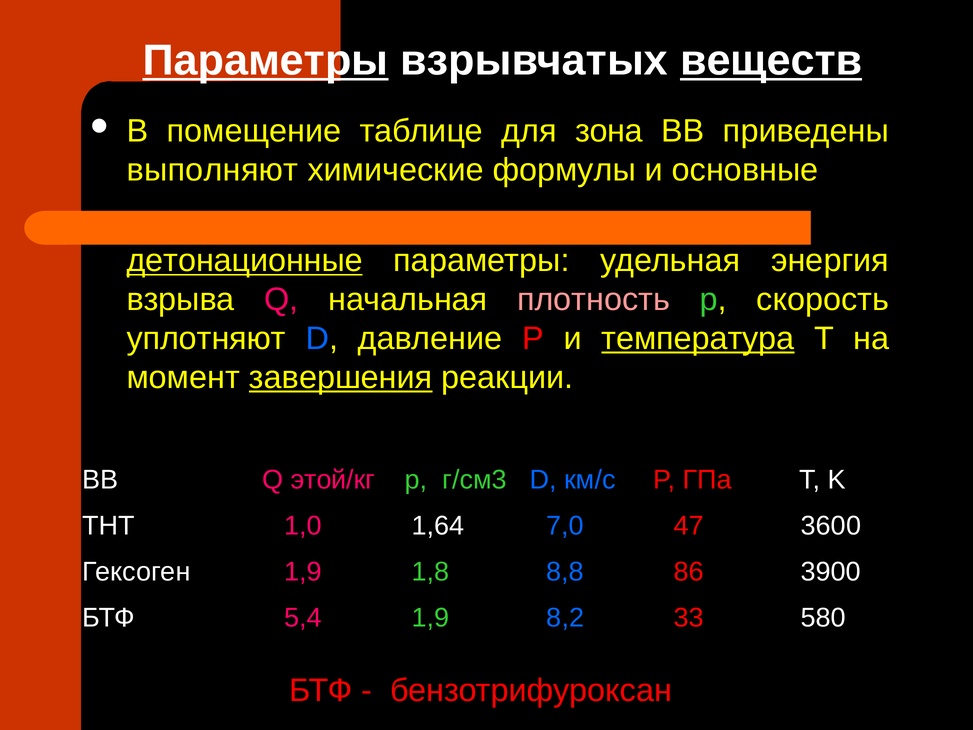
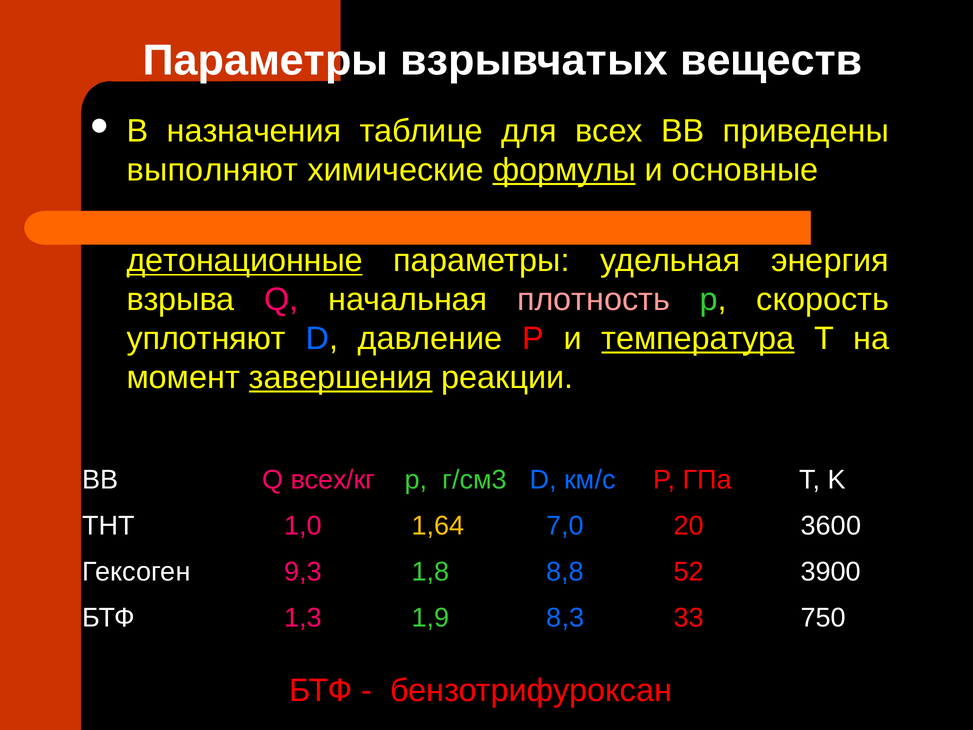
Параметры at (266, 61) underline: present -> none
веществ underline: present -> none
помещение: помещение -> назначения
зона: зона -> всех
формулы underline: none -> present
этой/кг: этой/кг -> всех/кг
1,64 colour: white -> yellow
47: 47 -> 20
Гексоген 1,9: 1,9 -> 9,3
86: 86 -> 52
5,4: 5,4 -> 1,3
8,2: 8,2 -> 8,3
580: 580 -> 750
